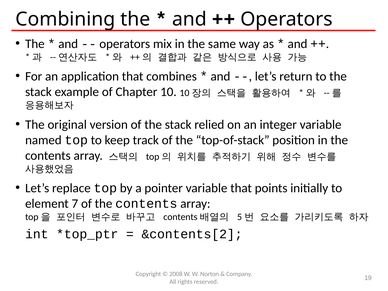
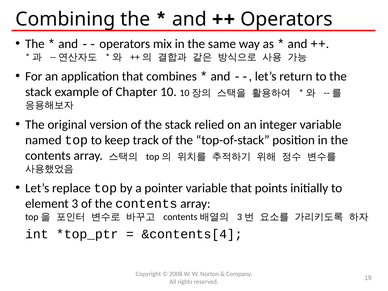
element 7: 7 -> 3
5 at (240, 217): 5 -> 3
&contents[2: &contents[2 -> &contents[4
